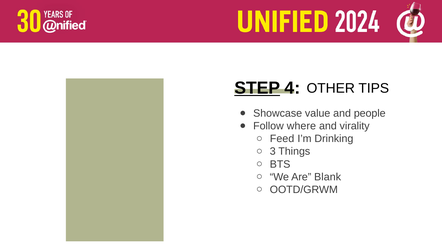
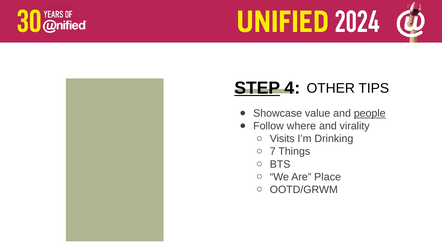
people underline: none -> present
Feed: Feed -> Visits
3: 3 -> 7
Blank: Blank -> Place
